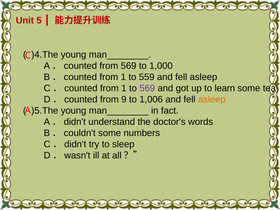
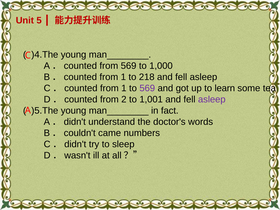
559: 559 -> 218
9: 9 -> 2
1,006: 1,006 -> 1,001
asleep at (212, 99) colour: orange -> purple
B．couldn't some: some -> came
